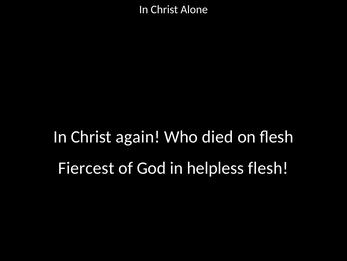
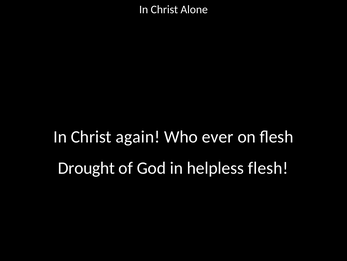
died: died -> ever
Fiercest: Fiercest -> Drought
